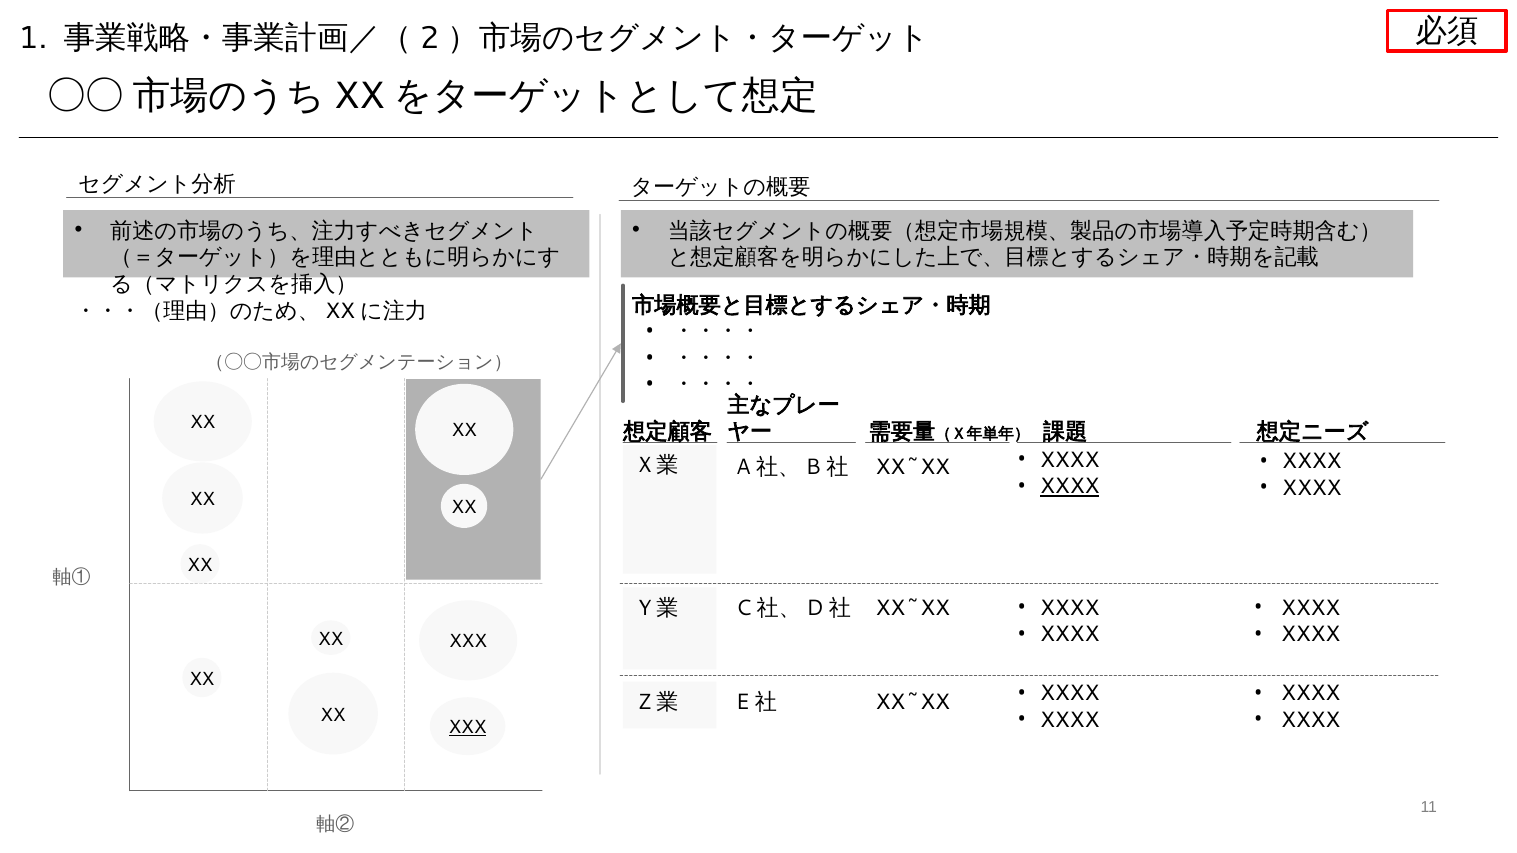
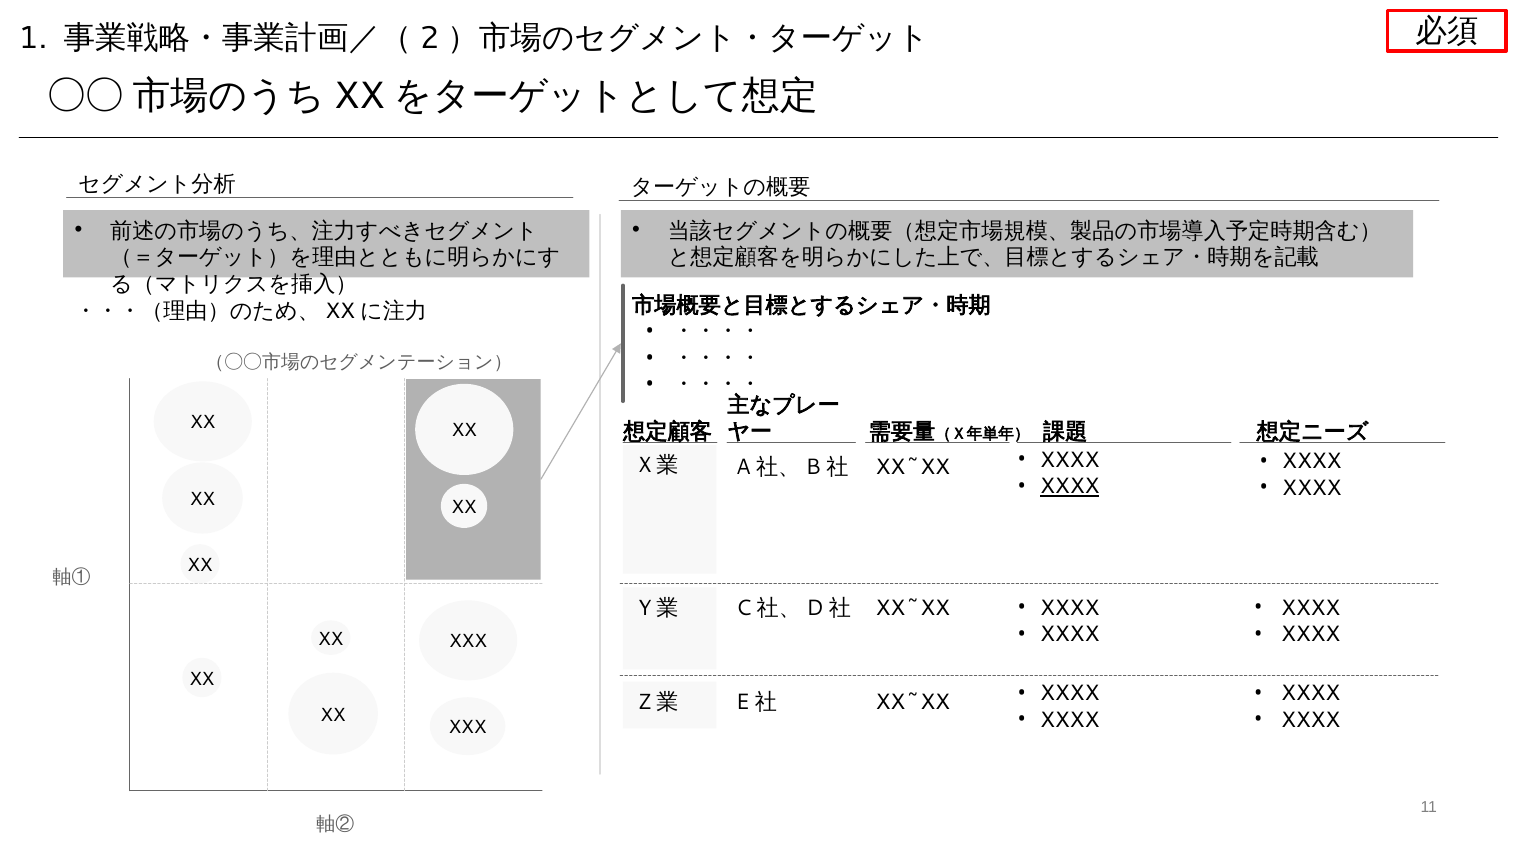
XXX at (467, 728) underline: present -> none
